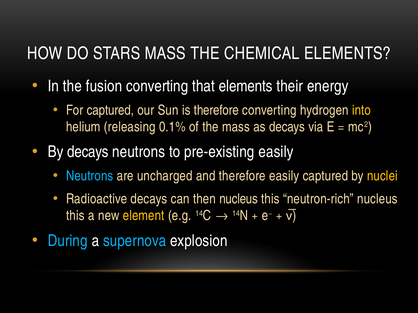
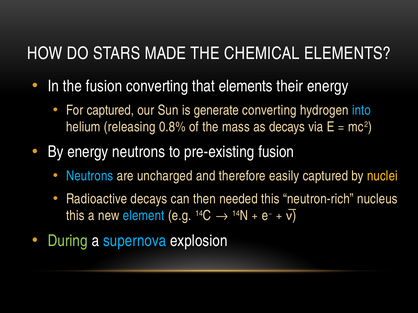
STARS MASS: MASS -> MADE
is therefore: therefore -> generate
into colour: yellow -> light blue
0.1%: 0.1% -> 0.8%
By decays: decays -> energy
pre-existing easily: easily -> fusion
then nucleus: nucleus -> needed
element colour: yellow -> light blue
During colour: light blue -> light green
